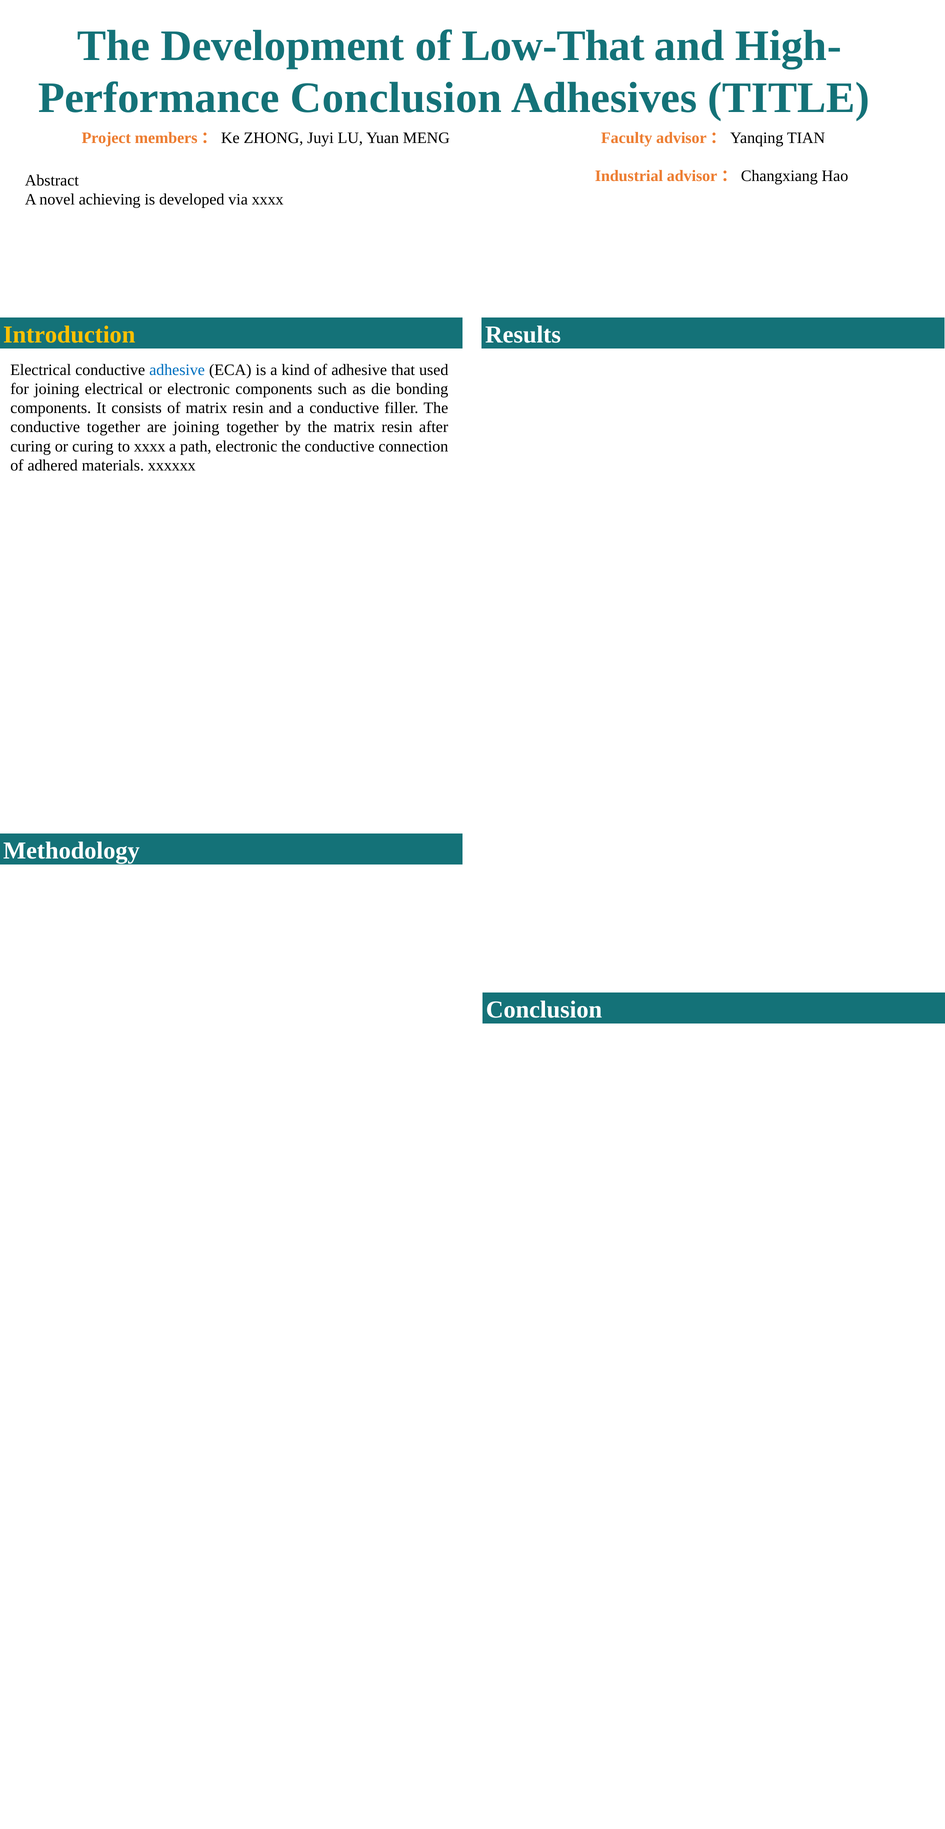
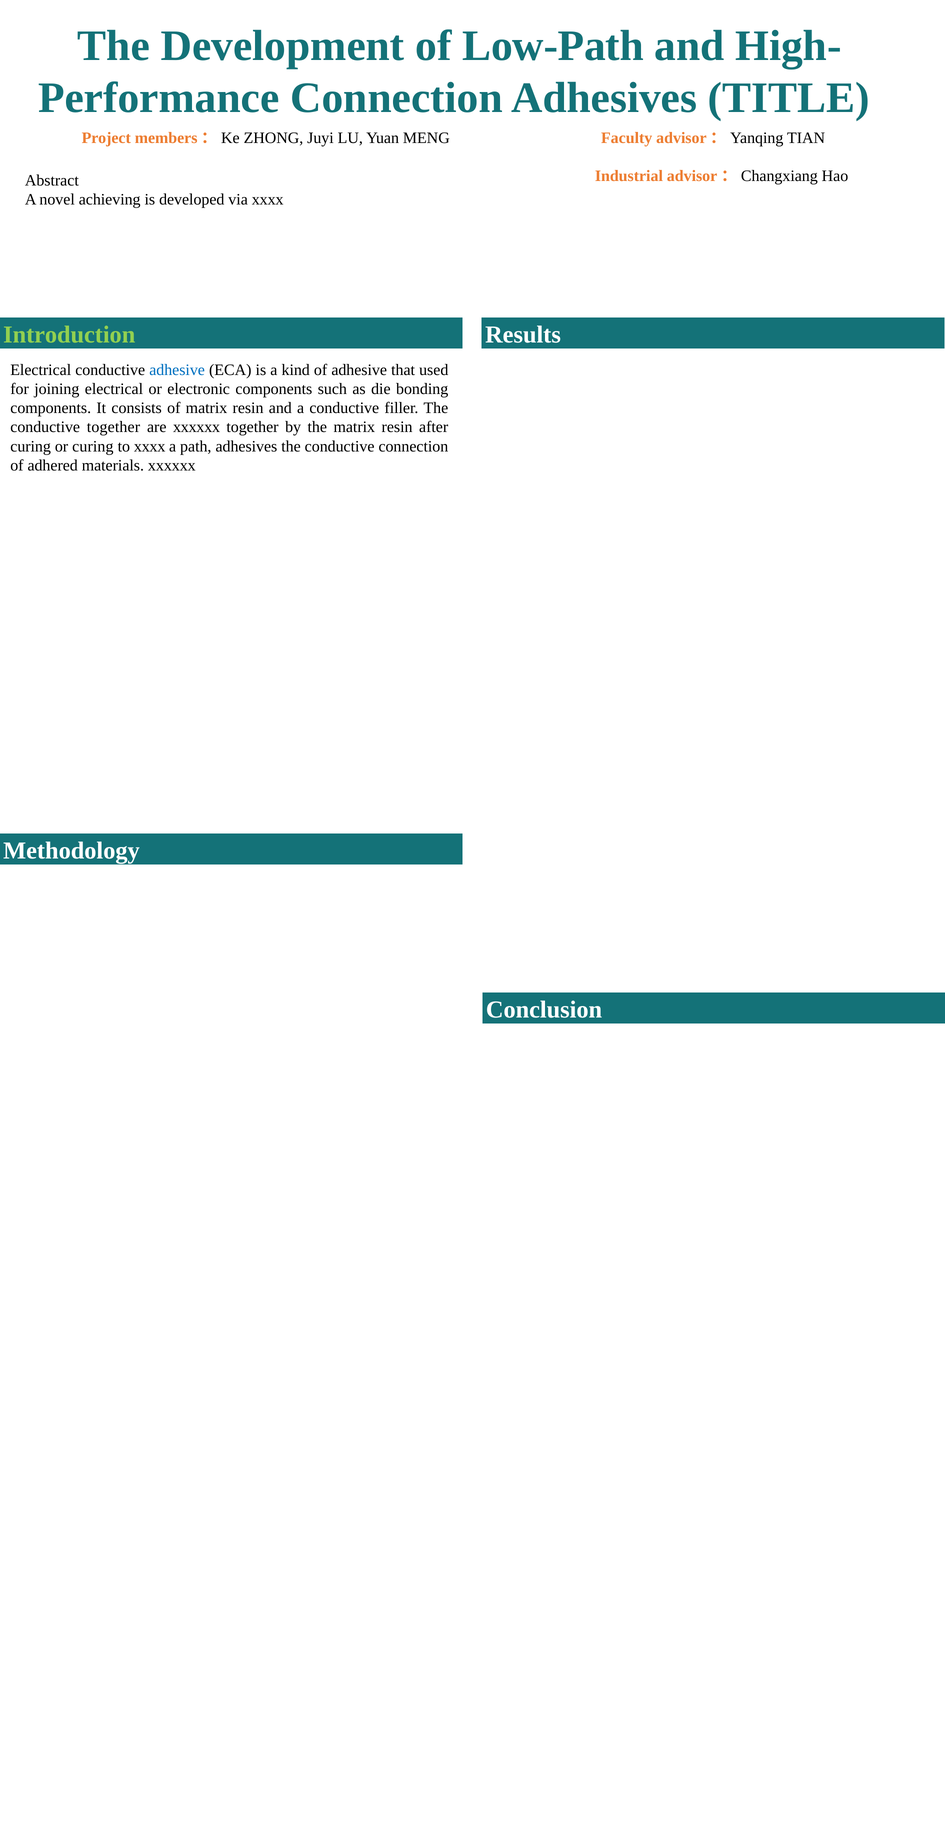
Low-That: Low-That -> Low-Path
Conclusion at (396, 98): Conclusion -> Connection
Introduction colour: yellow -> light green
are joining: joining -> xxxxxx
path electronic: electronic -> adhesives
